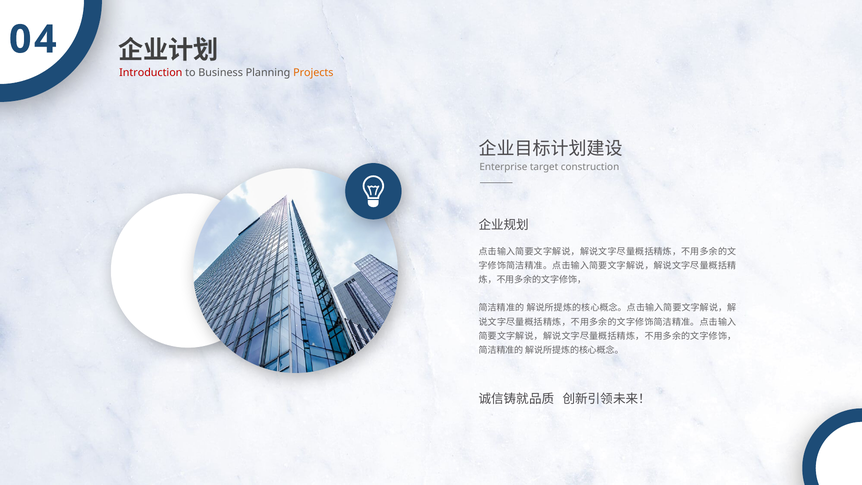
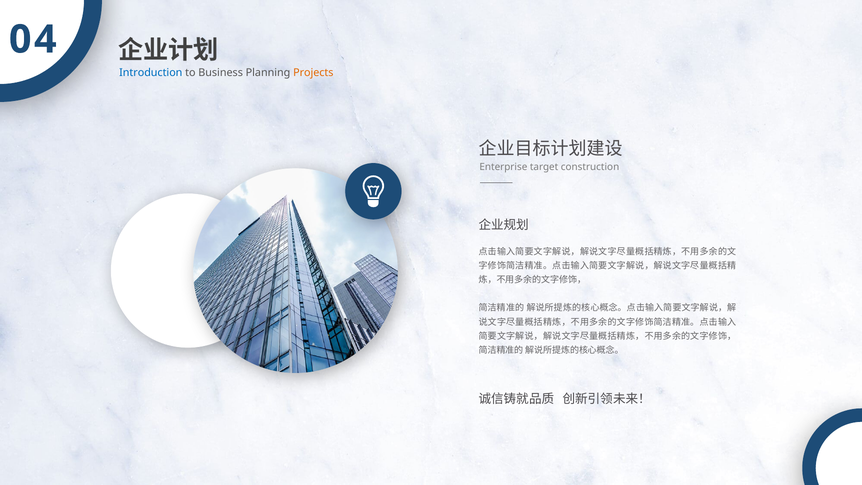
Introduction colour: red -> blue
